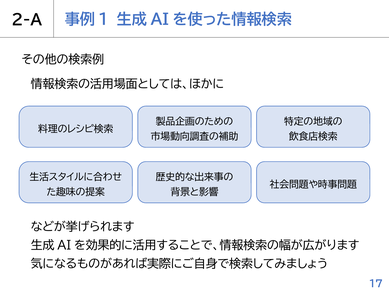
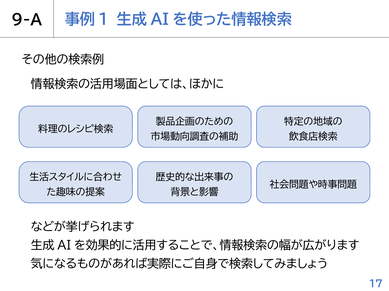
2-A: 2-A -> 9-A
